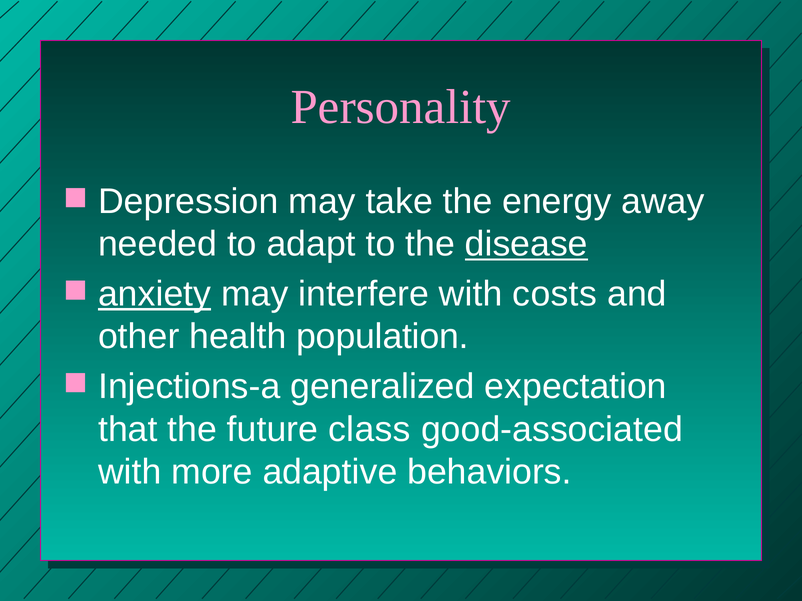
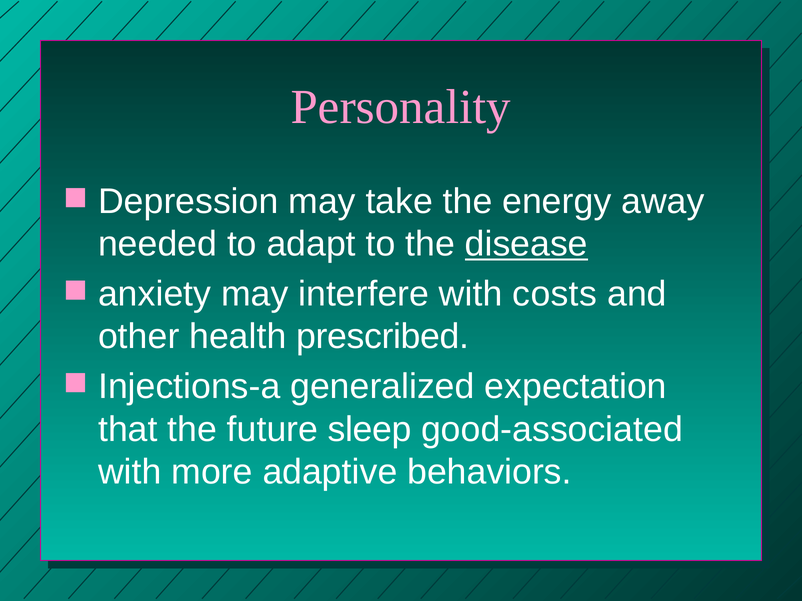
anxiety underline: present -> none
population: population -> prescribed
class: class -> sleep
